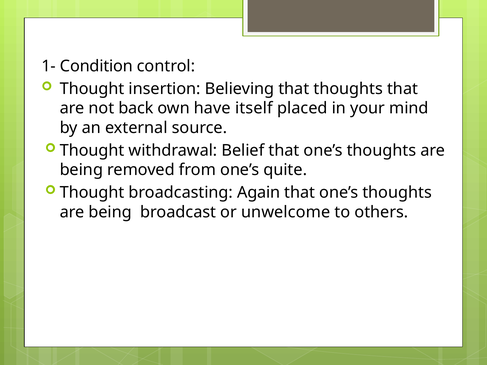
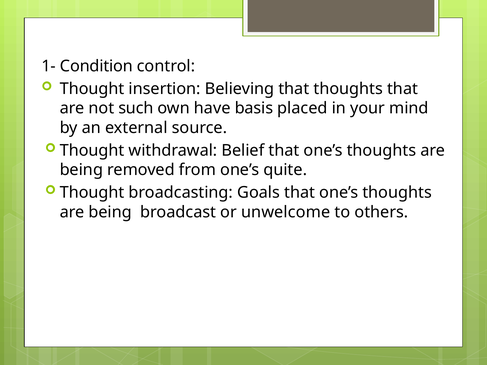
back: back -> such
itself: itself -> basis
Again: Again -> Goals
